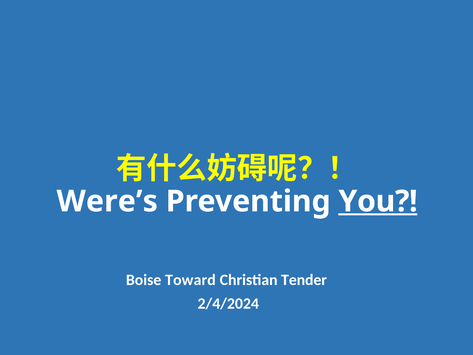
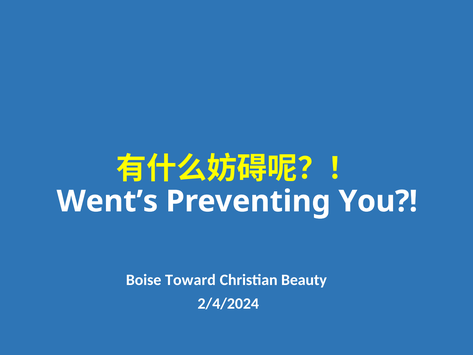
Were’s: Were’s -> Went’s
You underline: present -> none
Tender: Tender -> Beauty
